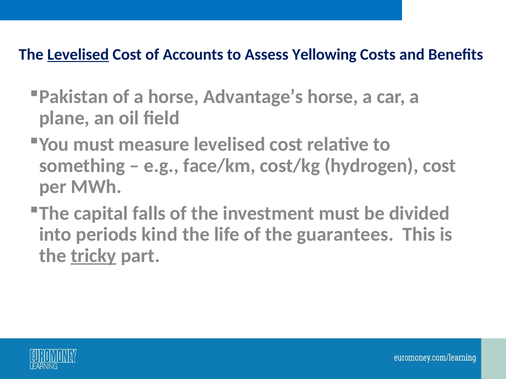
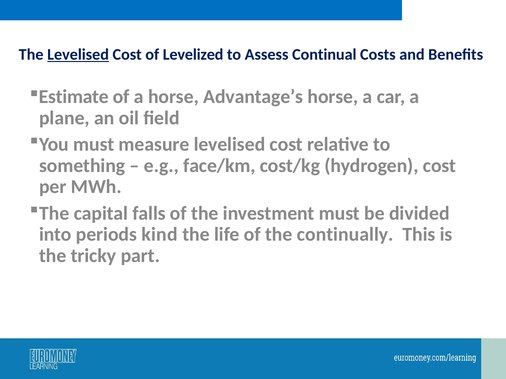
Accounts: Accounts -> Levelized
Yellowing: Yellowing -> Continual
Pakistan: Pakistan -> Estimate
guarantees: guarantees -> continually
tricky underline: present -> none
